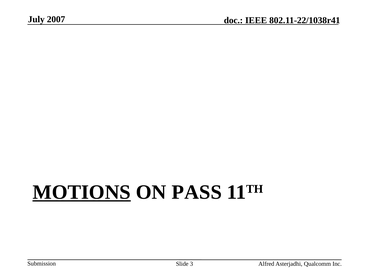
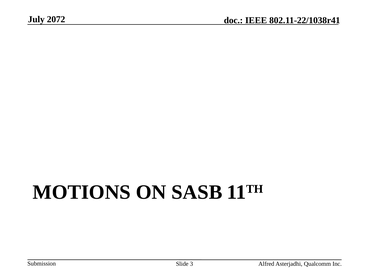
2007: 2007 -> 2072
MOTIONS underline: present -> none
PASS: PASS -> SASB
